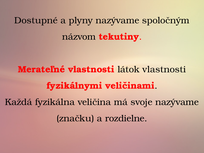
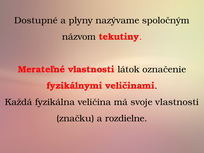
látok vlastnosti: vlastnosti -> označenie
svoje nazývame: nazývame -> vlastnosti
